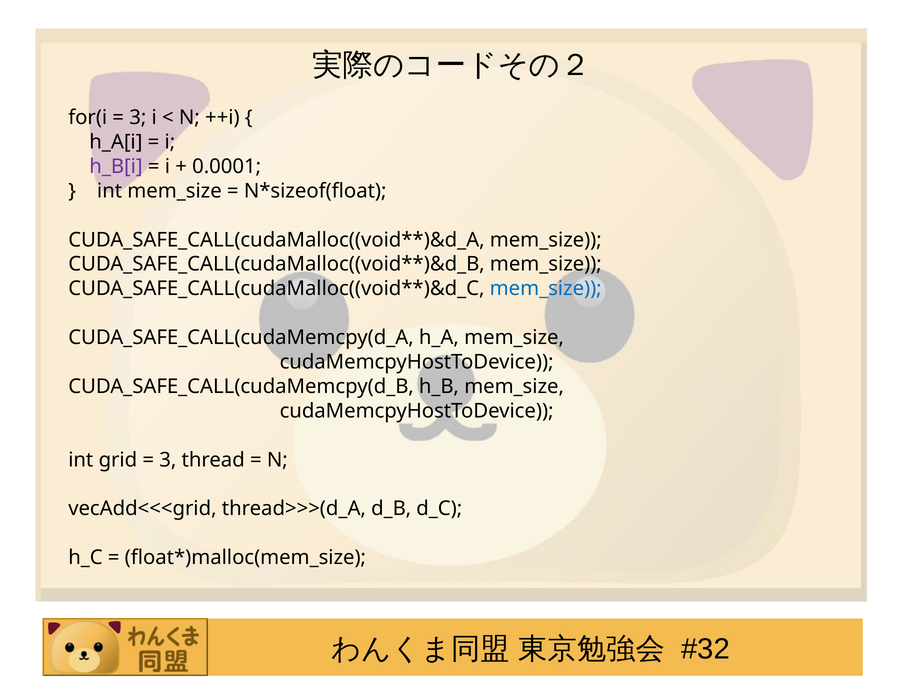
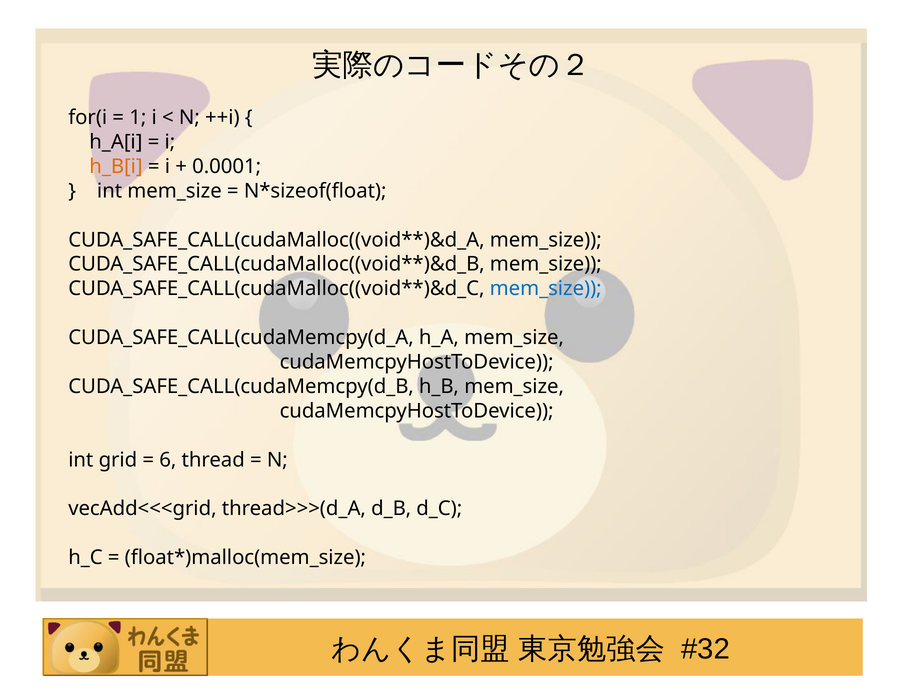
3 at (138, 118): 3 -> 1
h_B[i colour: purple -> orange
3 at (168, 460): 3 -> 6
